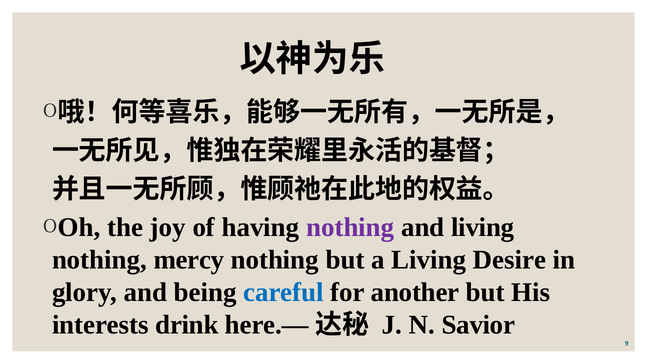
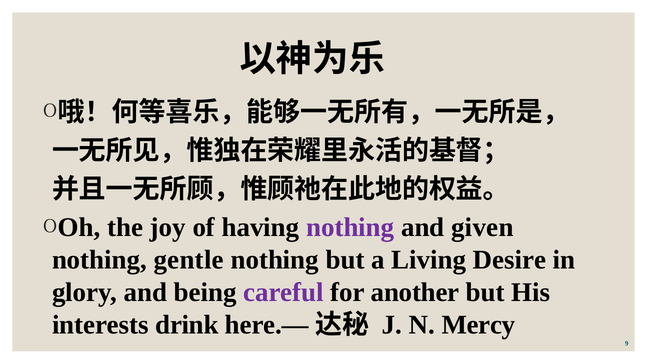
and living: living -> given
mercy: mercy -> gentle
careful colour: blue -> purple
Savior: Savior -> Mercy
